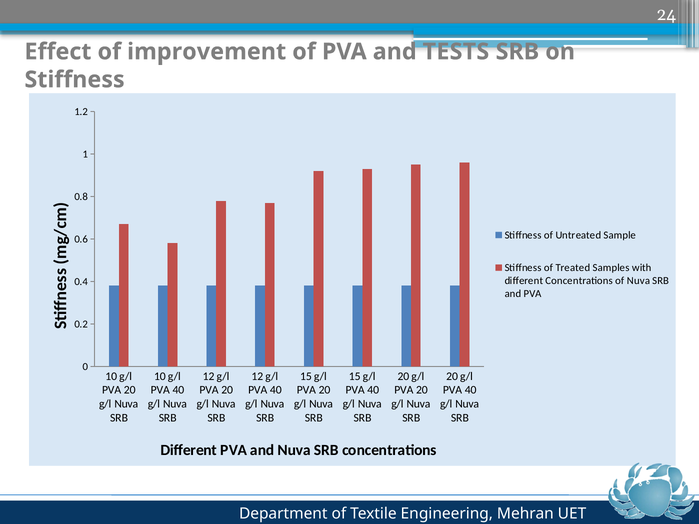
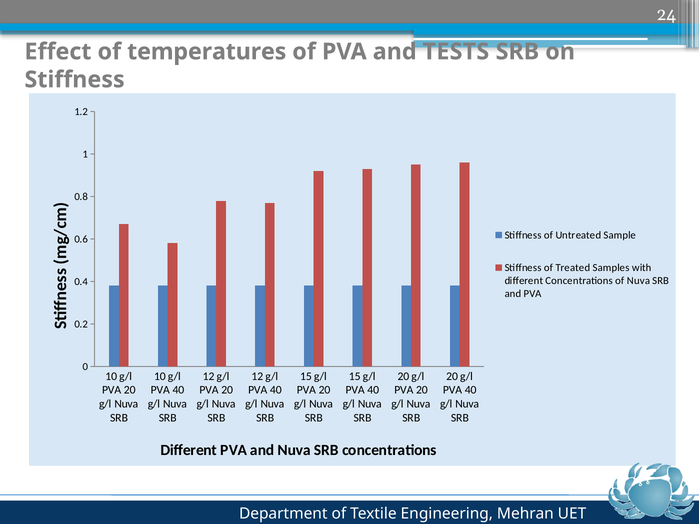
improvement: improvement -> temperatures
